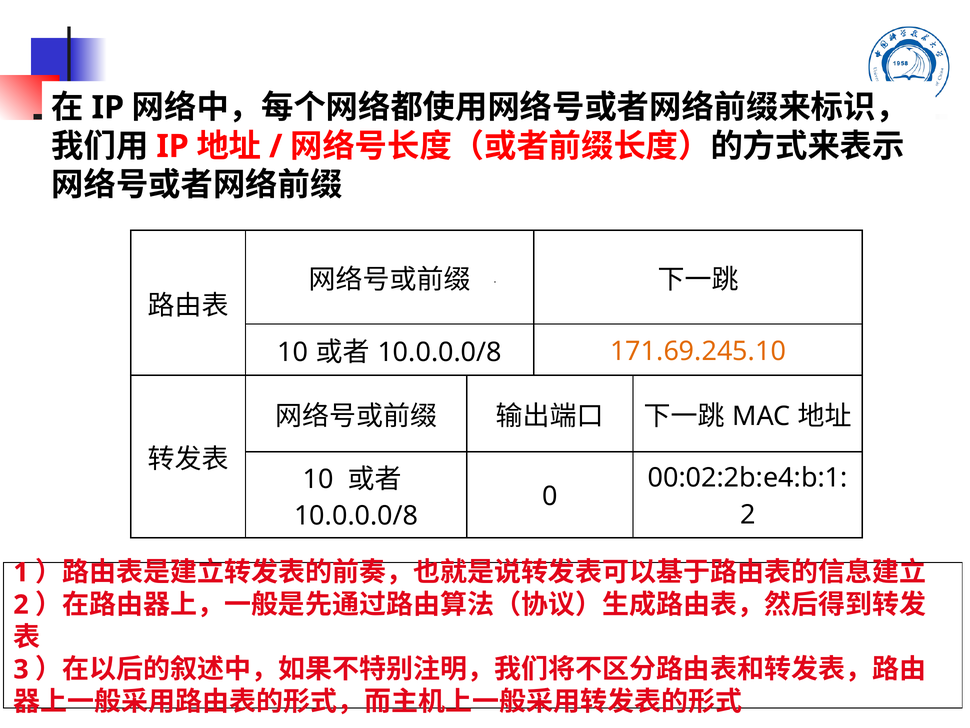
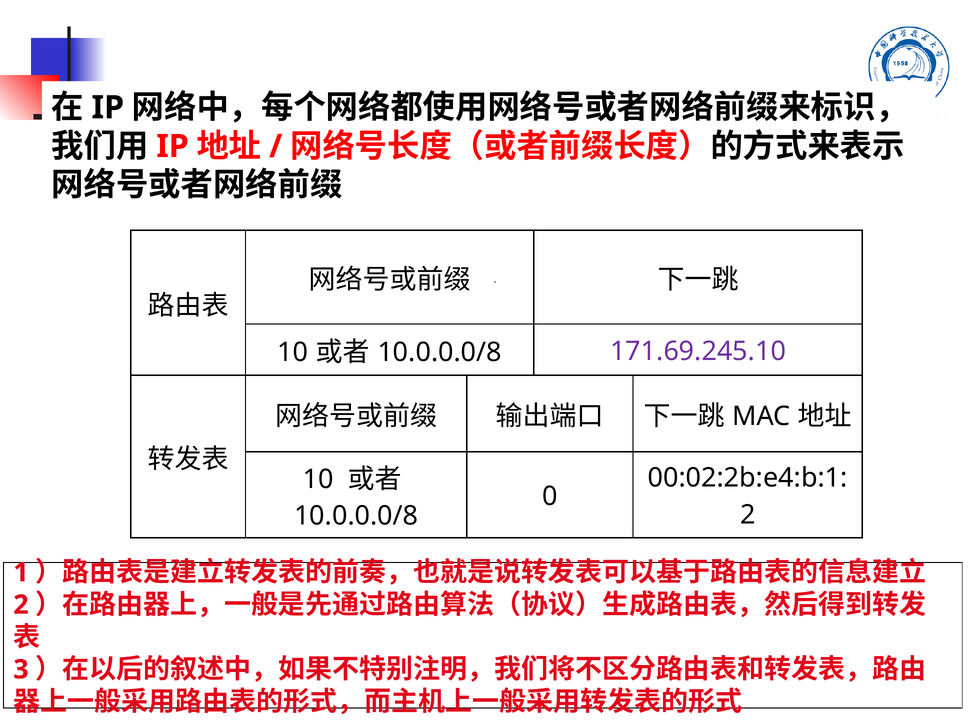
171.69.245.10 colour: orange -> purple
